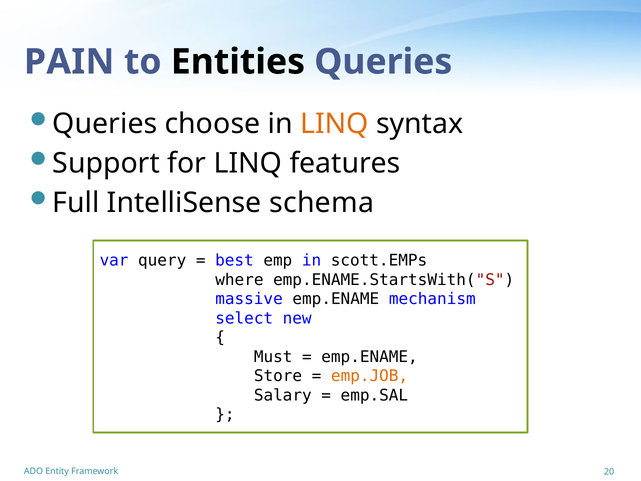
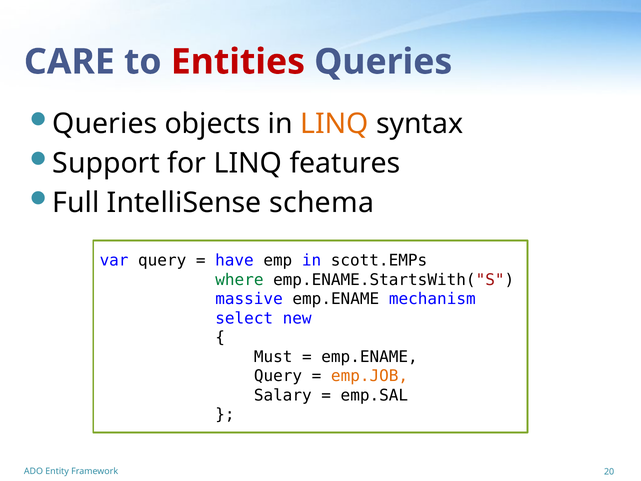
PAIN: PAIN -> CARE
Entities colour: black -> red
choose: choose -> objects
best: best -> have
where colour: black -> green
Store at (278, 376): Store -> Query
